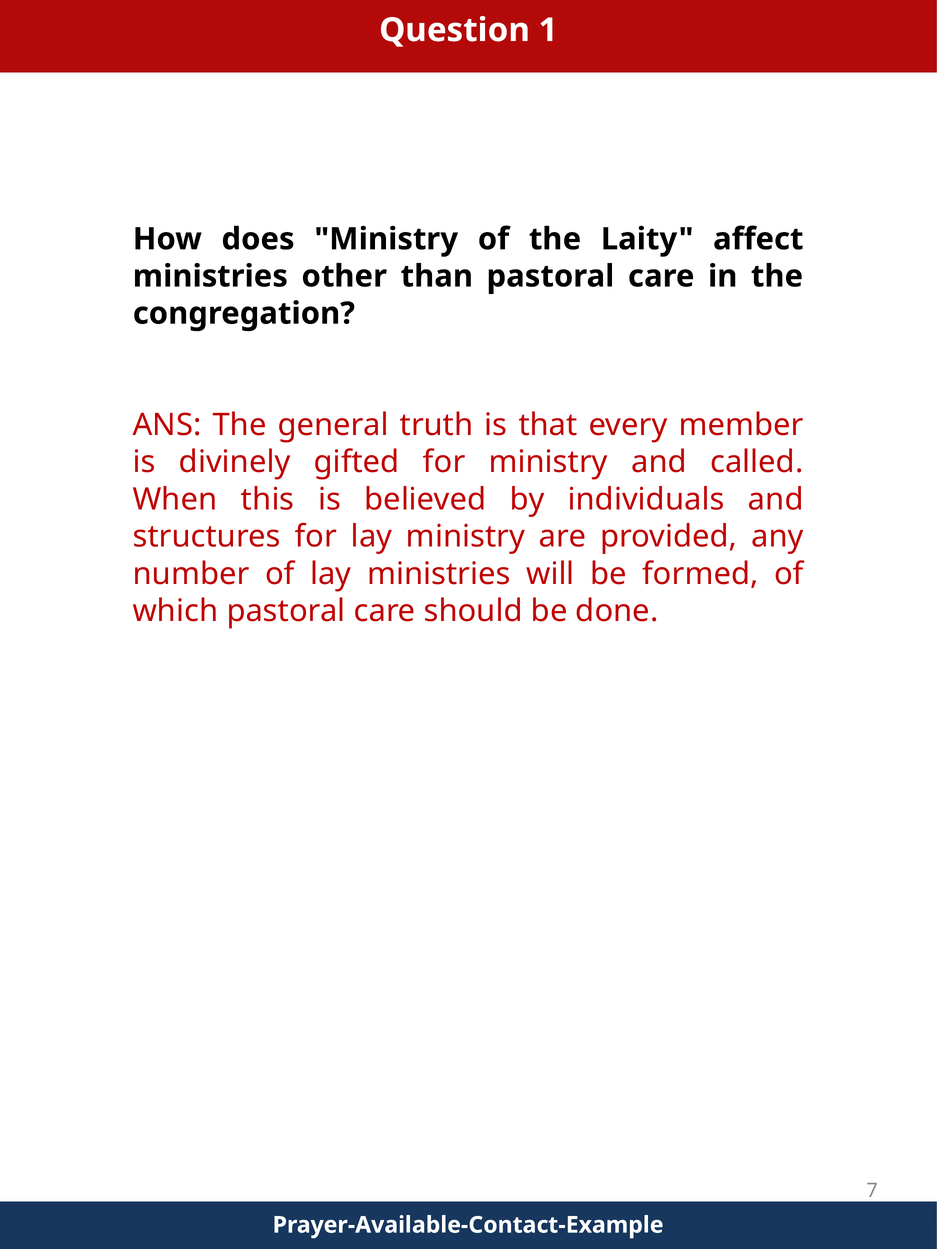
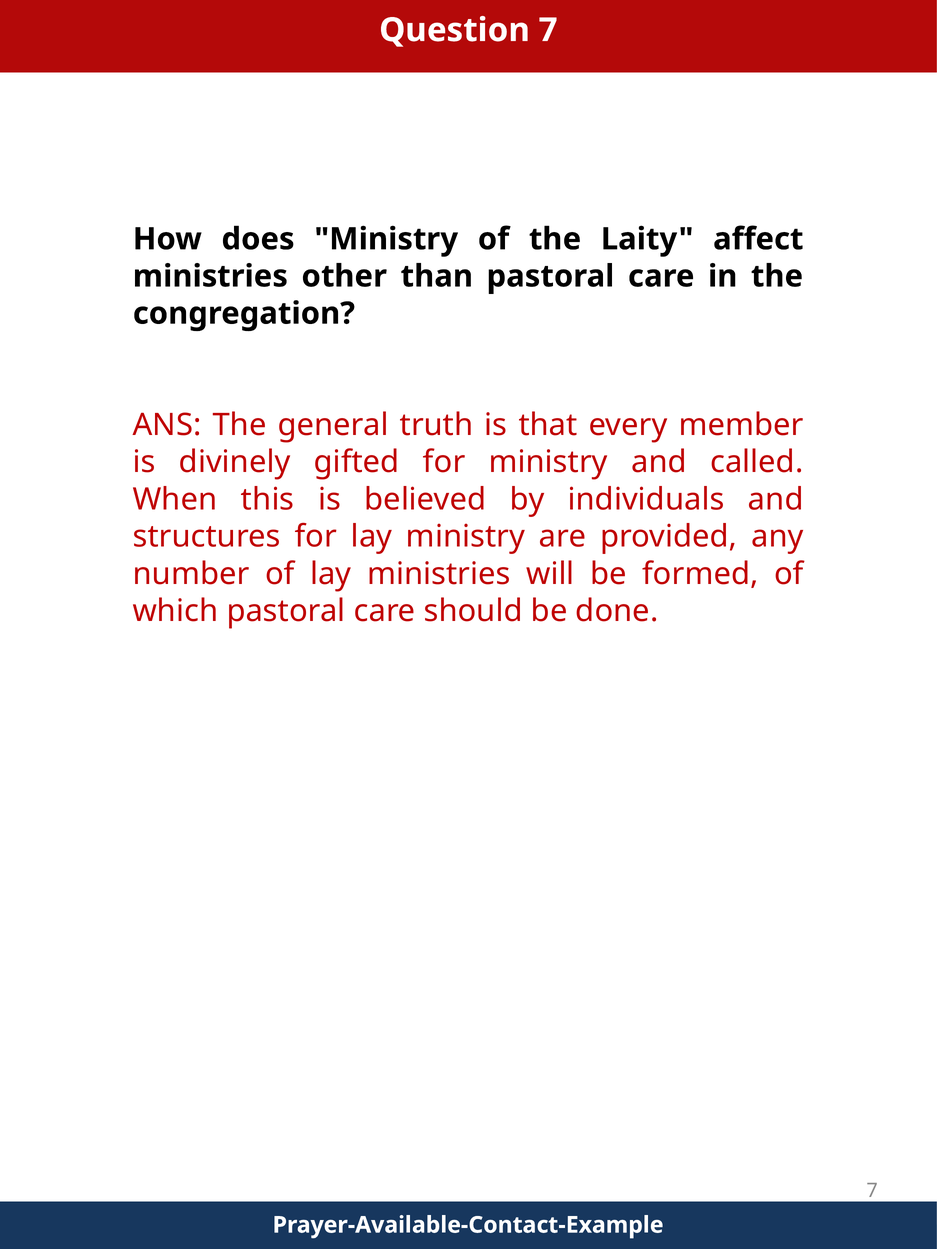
Question 1: 1 -> 7
